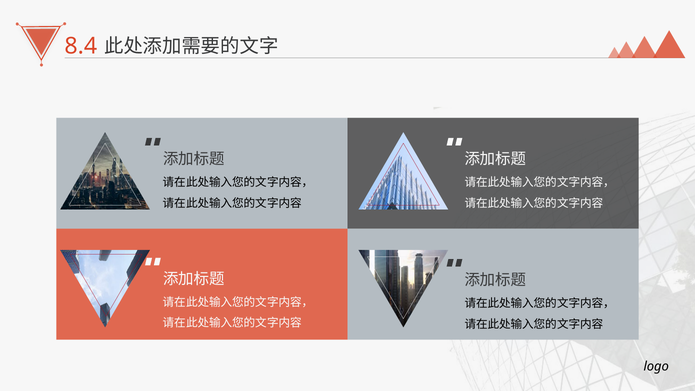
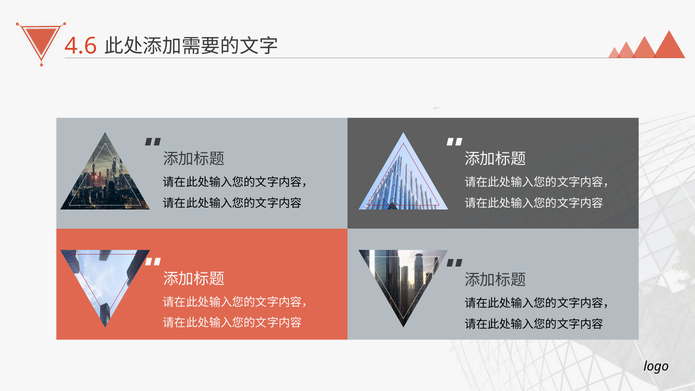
8.4: 8.4 -> 4.6
